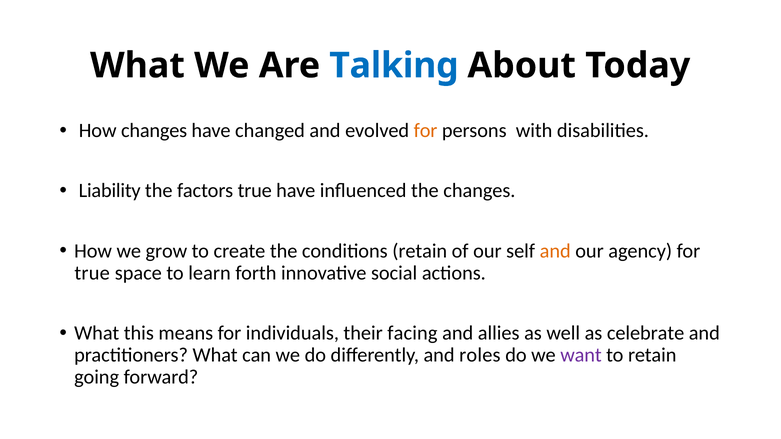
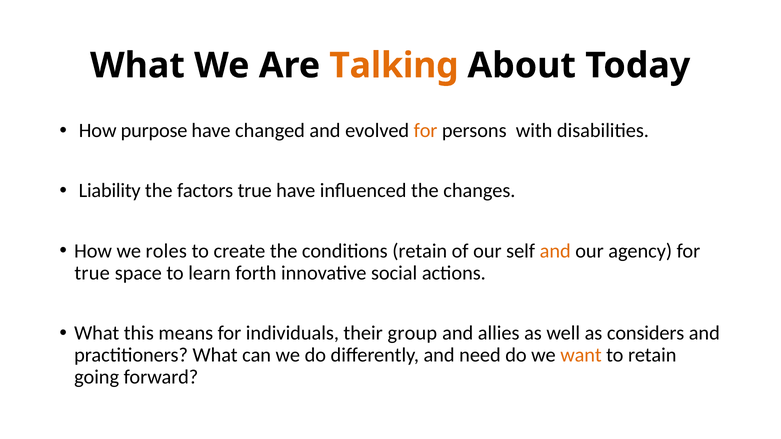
Talking colour: blue -> orange
How changes: changes -> purpose
grow: grow -> roles
facing: facing -> group
celebrate: celebrate -> considers
roles: roles -> need
want colour: purple -> orange
